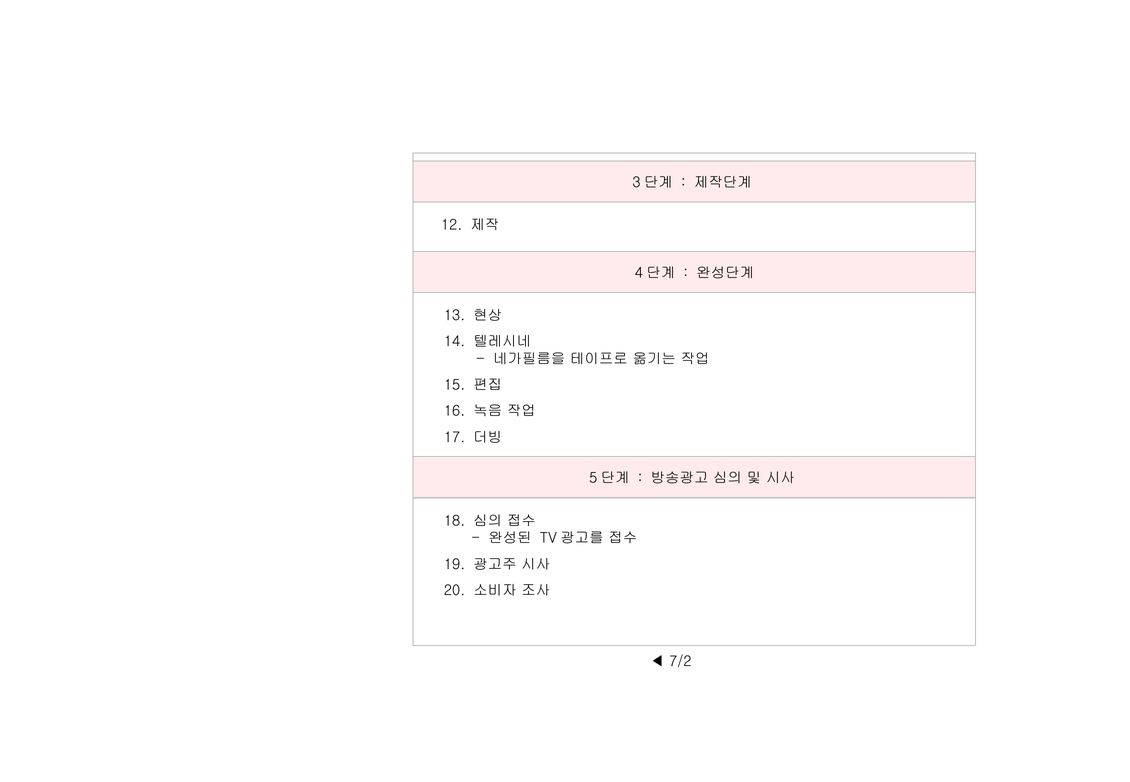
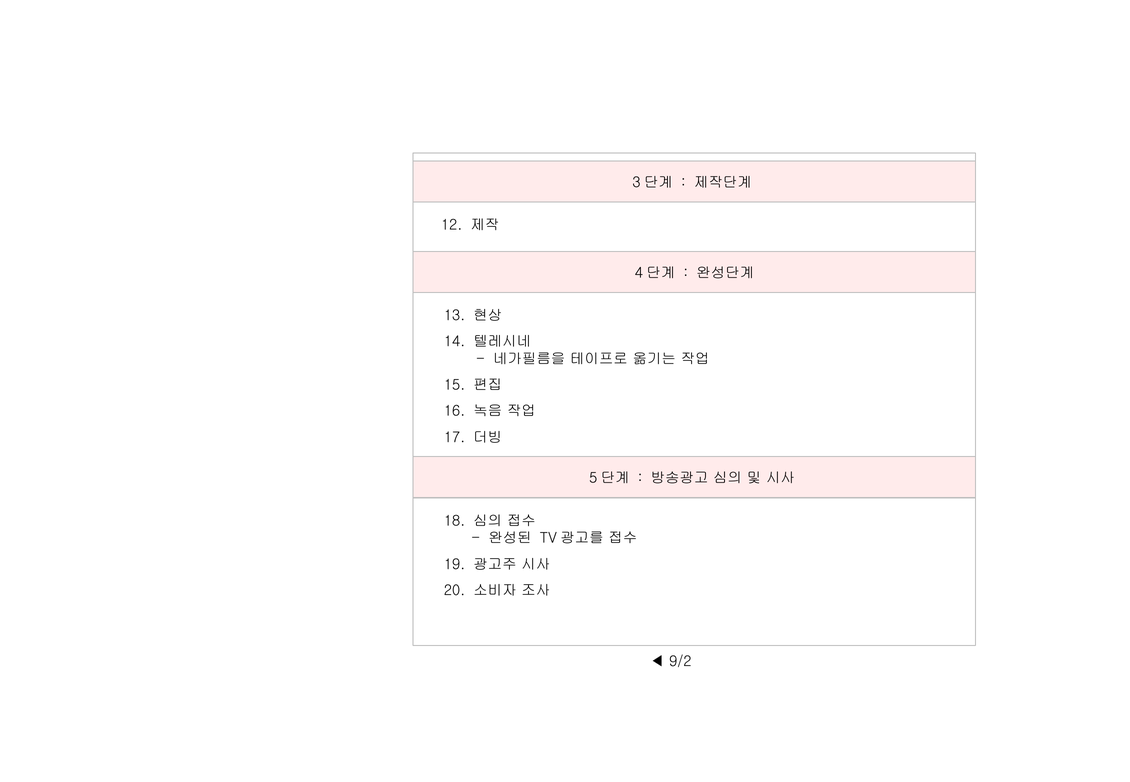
7/2: 7/2 -> 9/2
